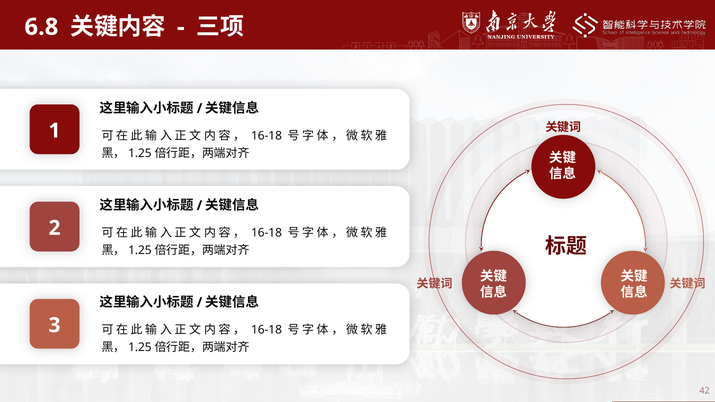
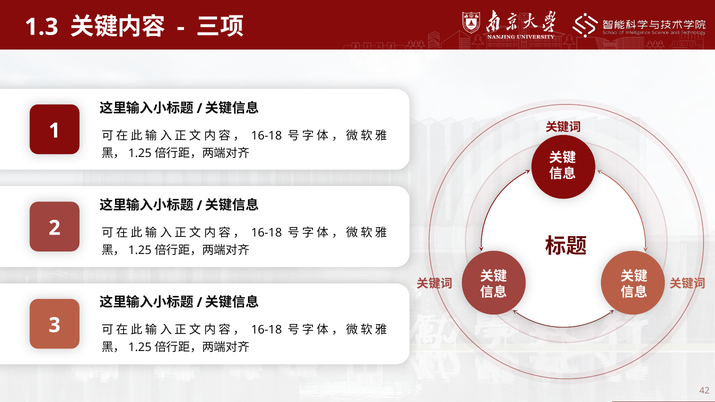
6.8: 6.8 -> 1.3
